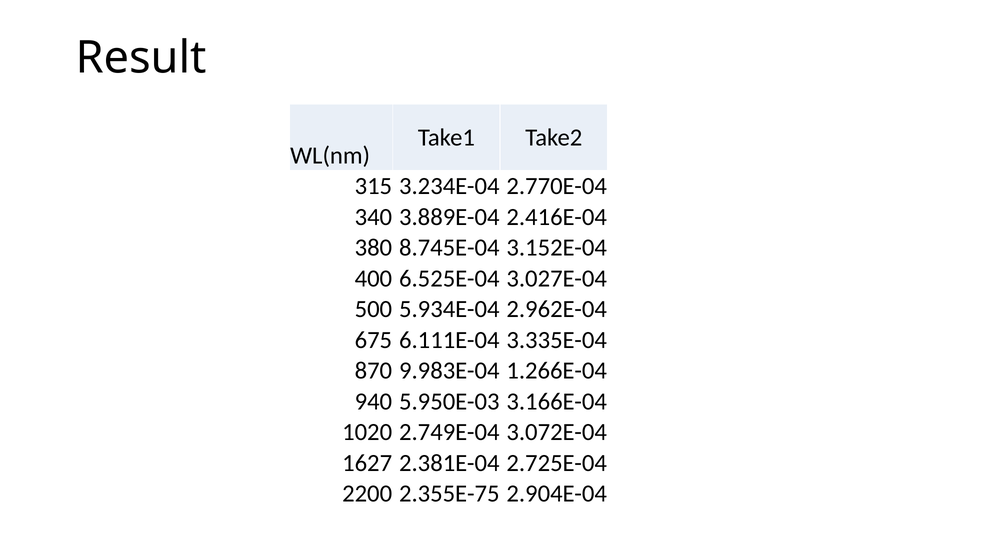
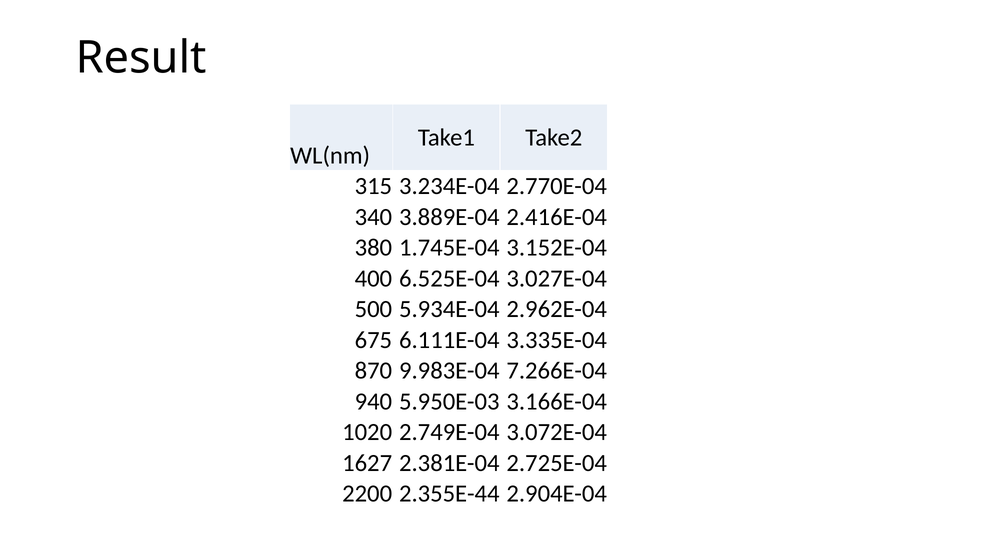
8.745E-04: 8.745E-04 -> 1.745E-04
1.266E-04: 1.266E-04 -> 7.266E-04
2.355E-75: 2.355E-75 -> 2.355E-44
